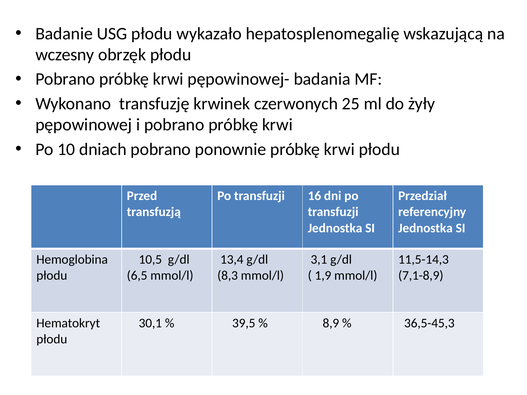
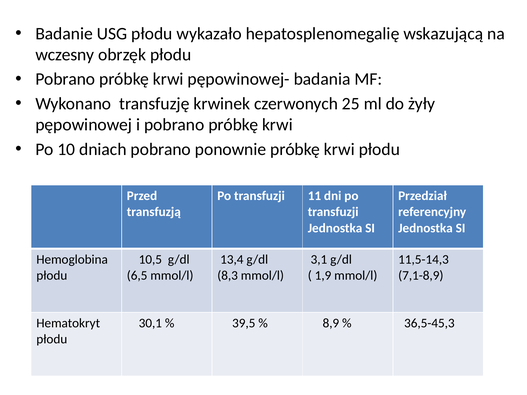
16: 16 -> 11
